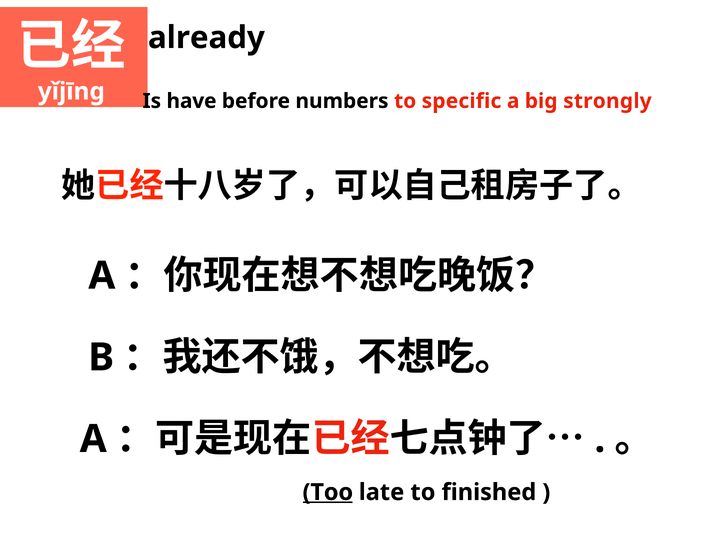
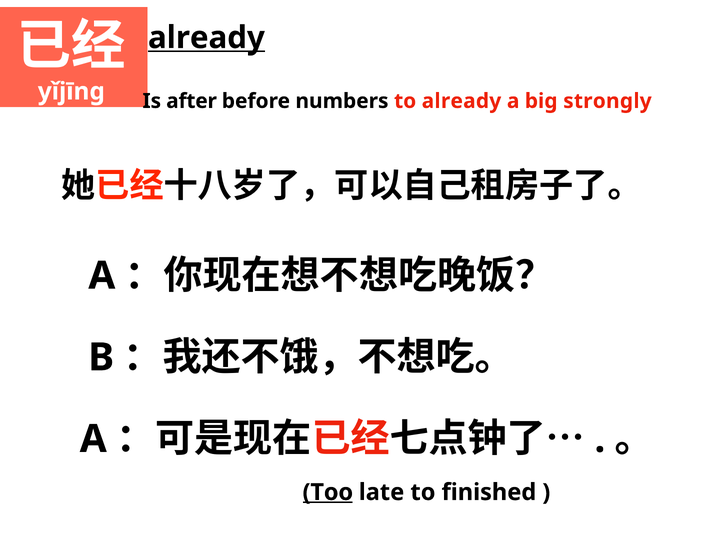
already at (206, 38) underline: none -> present
have: have -> after
to specific: specific -> already
